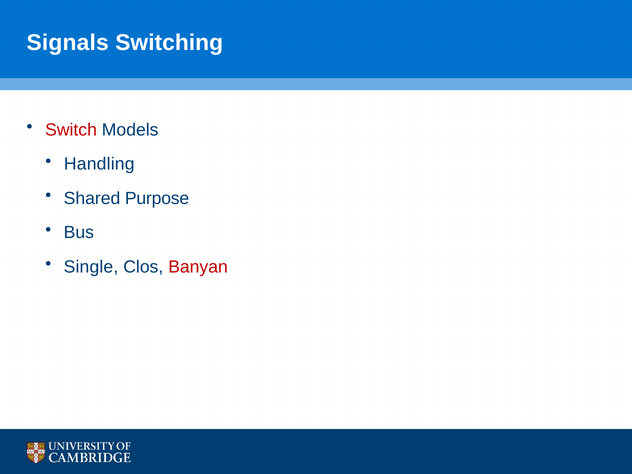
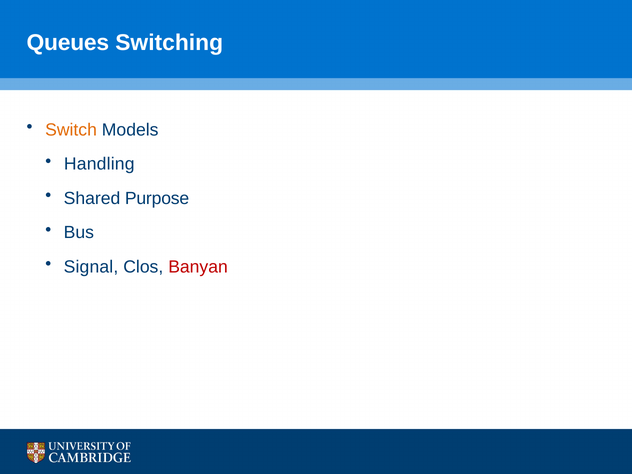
Signals: Signals -> Queues
Switch colour: red -> orange
Single: Single -> Signal
